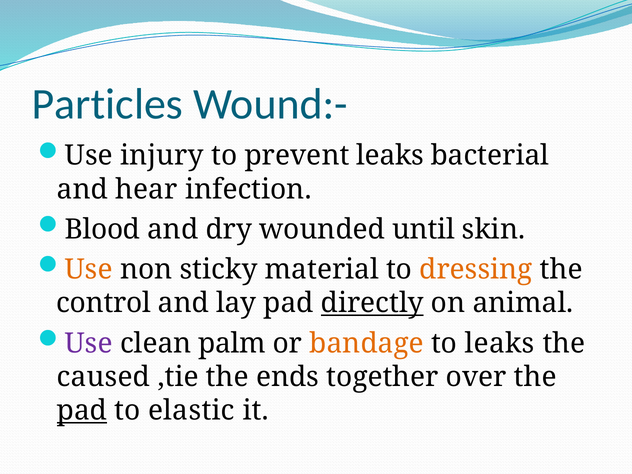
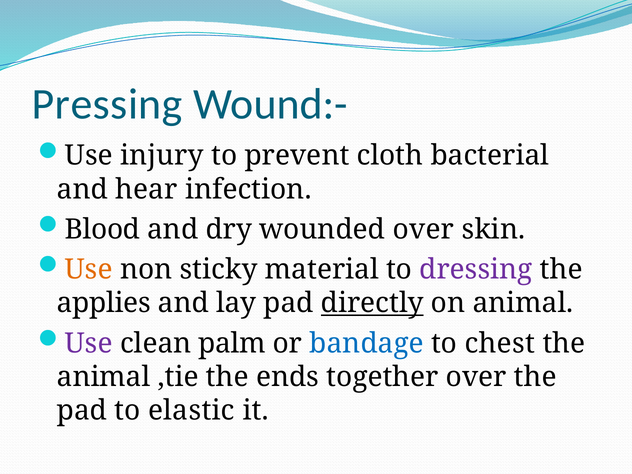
Particles: Particles -> Pressing
prevent leaks: leaks -> cloth
wounded until: until -> over
dressing colour: orange -> purple
control: control -> applies
bandage colour: orange -> blue
to leaks: leaks -> chest
caused at (103, 377): caused -> animal
pad at (82, 411) underline: present -> none
